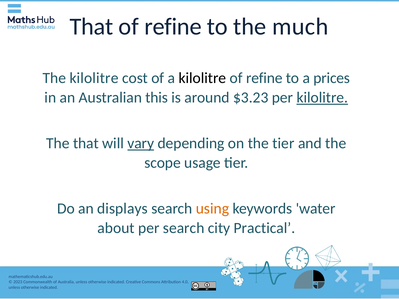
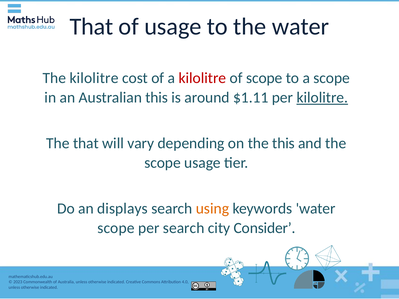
refine at (173, 27): refine -> usage
the much: much -> water
kilolitre at (202, 78) colour: black -> red
refine at (264, 78): refine -> scope
a prices: prices -> scope
$3.23: $3.23 -> $1.11
vary underline: present -> none
the tier: tier -> this
about at (116, 228): about -> scope
Practical: Practical -> Consider
